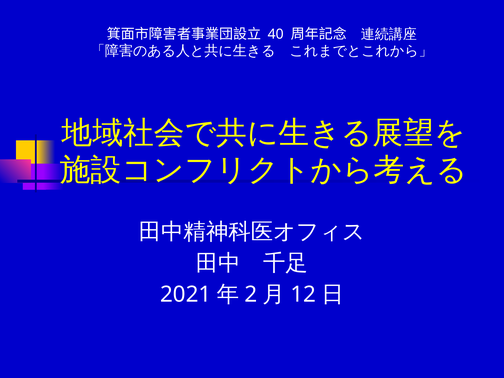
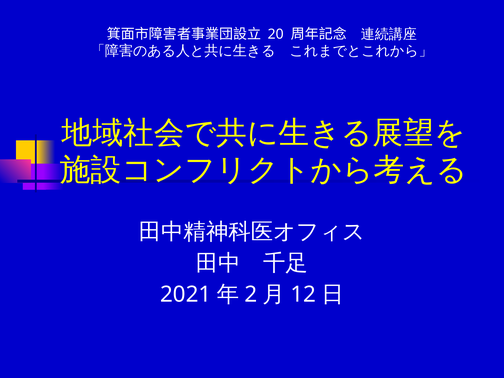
40: 40 -> 20
